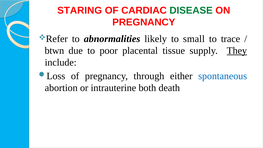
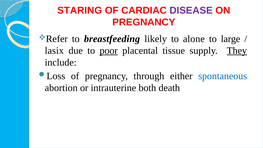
DISEASE colour: green -> purple
abnormalities: abnormalities -> breastfeeding
small: small -> alone
trace: trace -> large
btwn: btwn -> lasix
poor underline: none -> present
